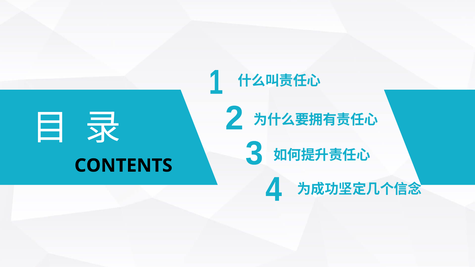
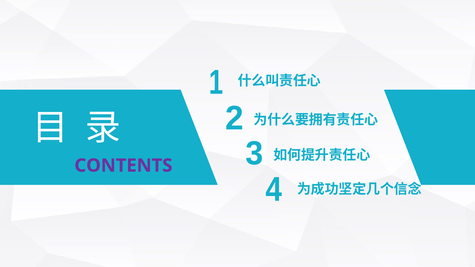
CONTENTS colour: black -> purple
